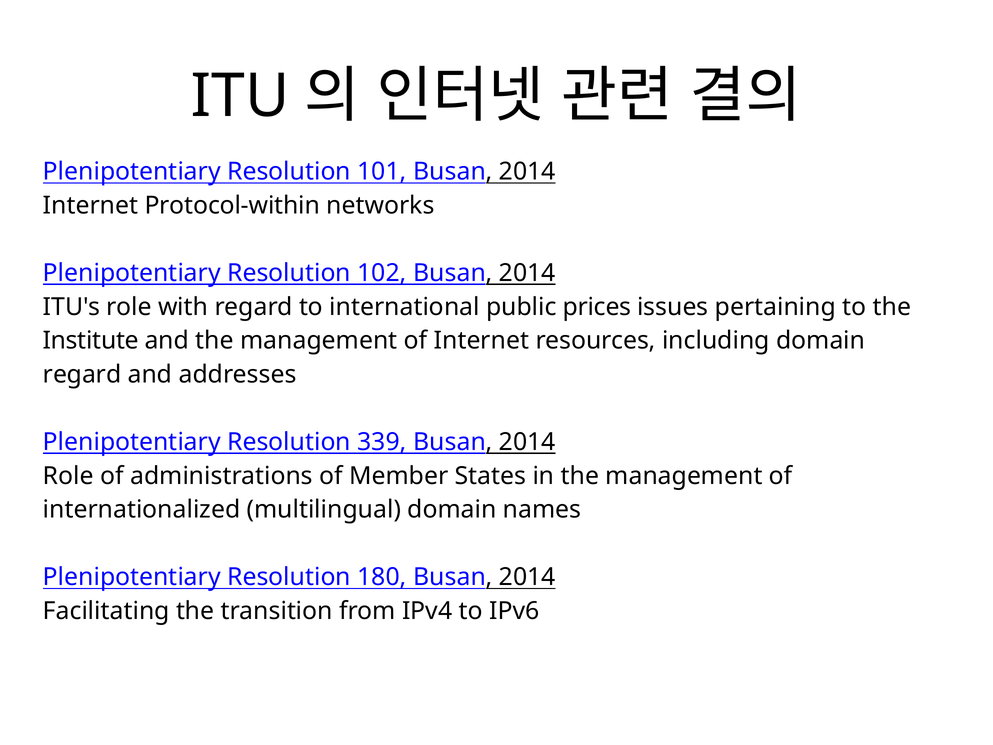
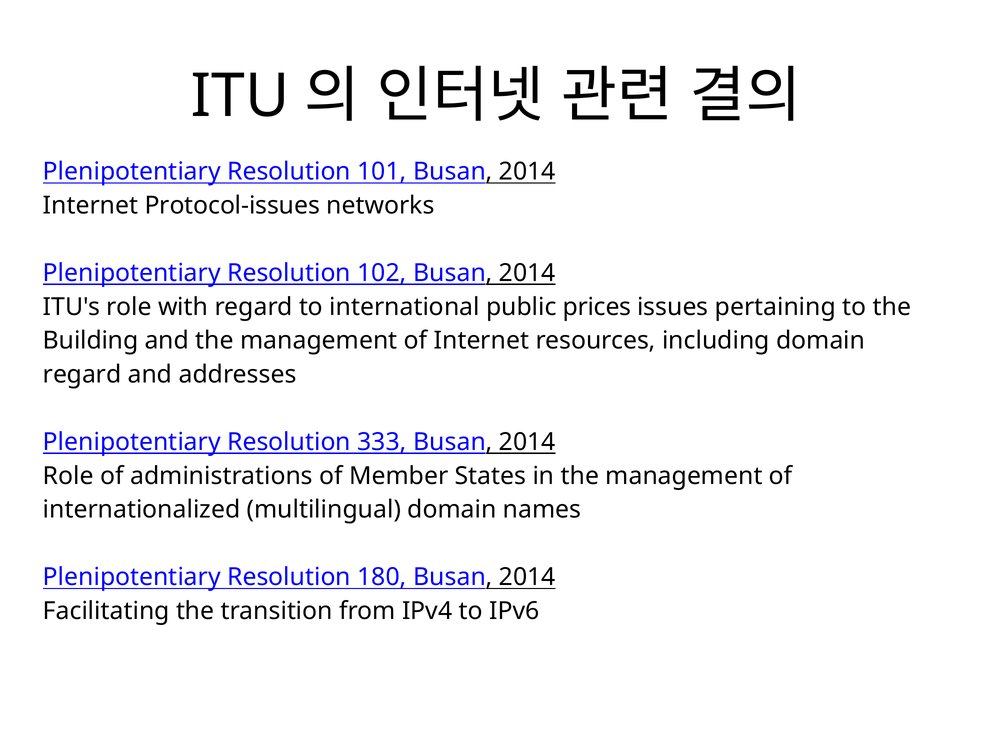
Protocol-within: Protocol-within -> Protocol-issues
Institute: Institute -> Building
339: 339 -> 333
